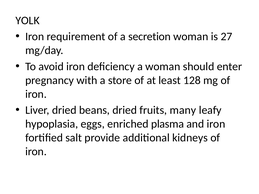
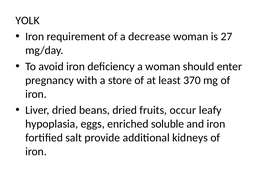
secretion: secretion -> decrease
128: 128 -> 370
many: many -> occur
plasma: plasma -> soluble
